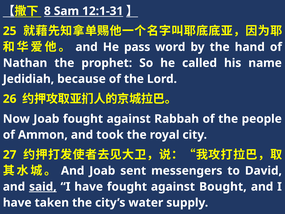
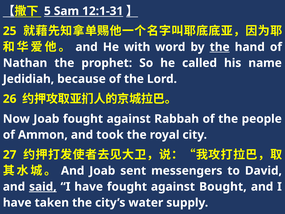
8: 8 -> 5
pass: pass -> with
the at (220, 47) underline: none -> present
